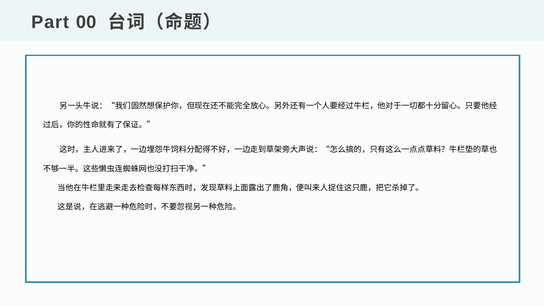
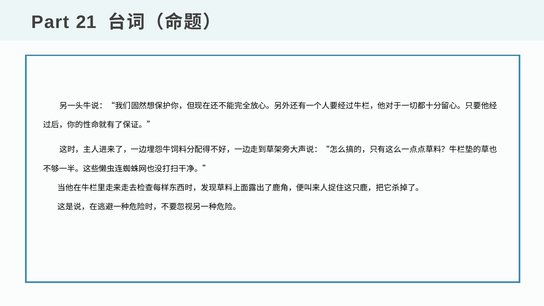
00: 00 -> 21
